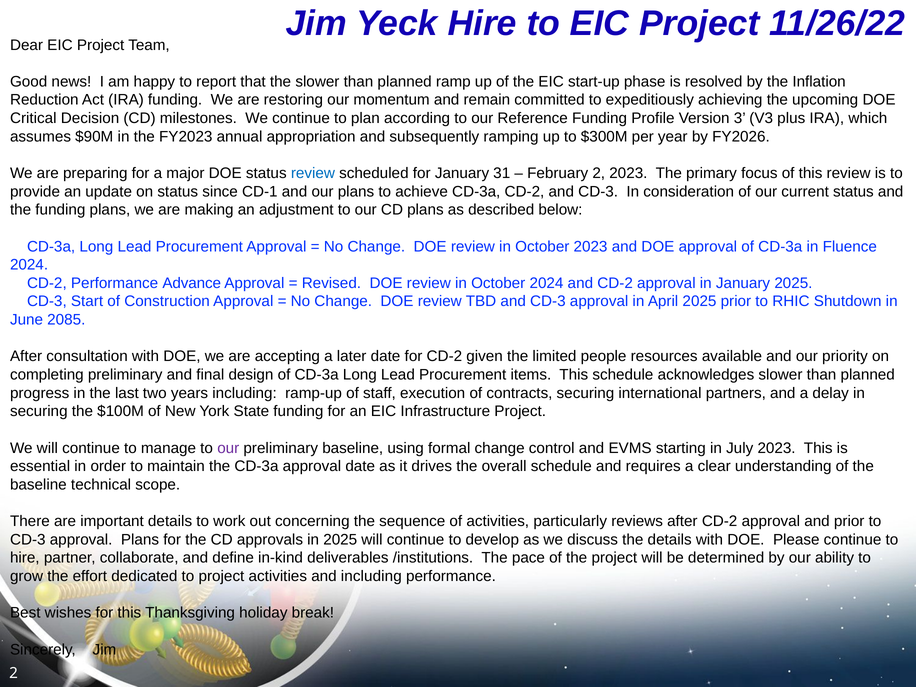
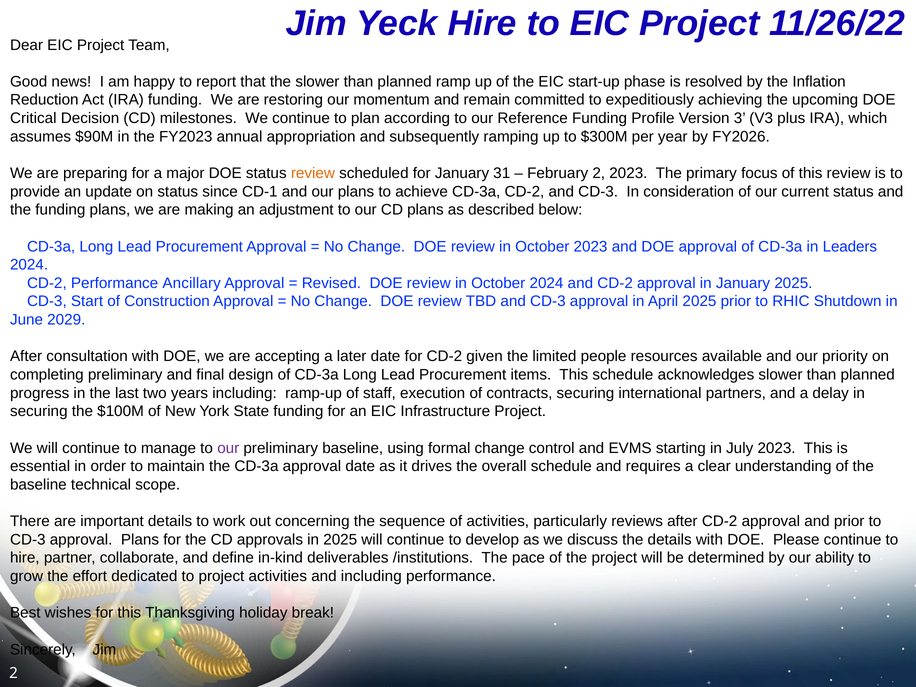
review at (313, 173) colour: blue -> orange
Fluence: Fluence -> Leaders
Advance: Advance -> Ancillary
2085: 2085 -> 2029
